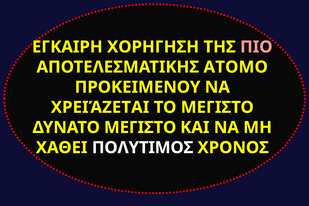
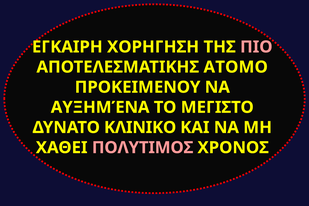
ΧΡΕΙΆΖΕΤΑΙ: ΧΡΕΙΆΖΕΤΑΙ -> ΑΥΞΗΜΈΝΑ
ΔΥΝΑΤΟ ΜΕΓΙΣΤΟ: ΜΕΓΙΣΤΟ -> ΚΛΙΝΙΚΟ
ΠΟΛΥΤΙΜΟΣ colour: white -> pink
